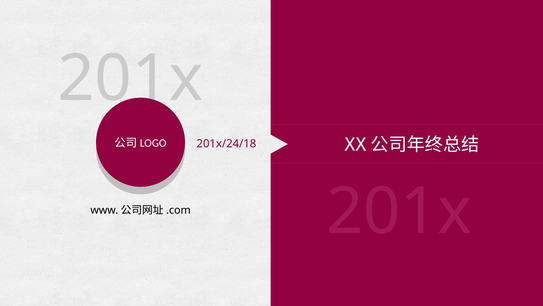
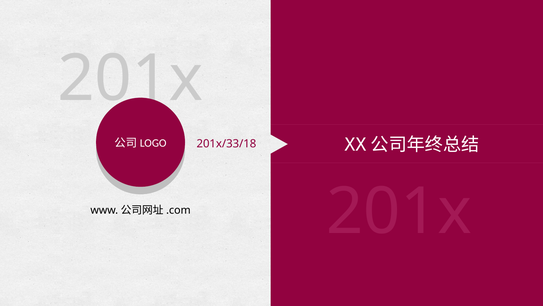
201x/24/18: 201x/24/18 -> 201x/33/18
